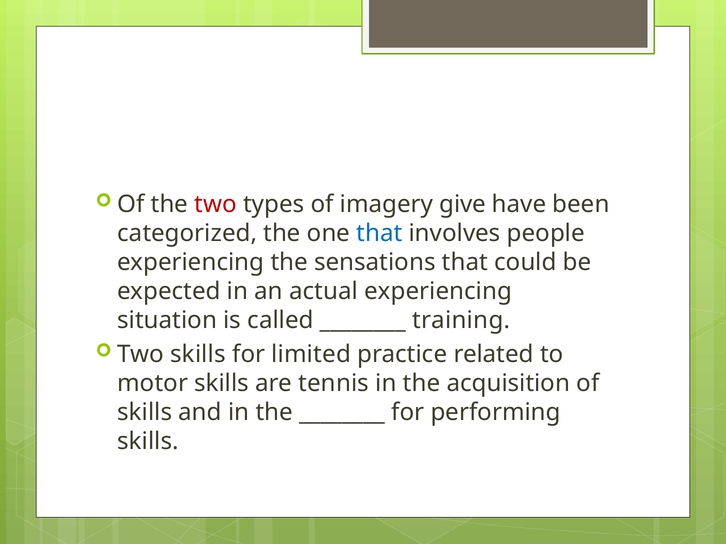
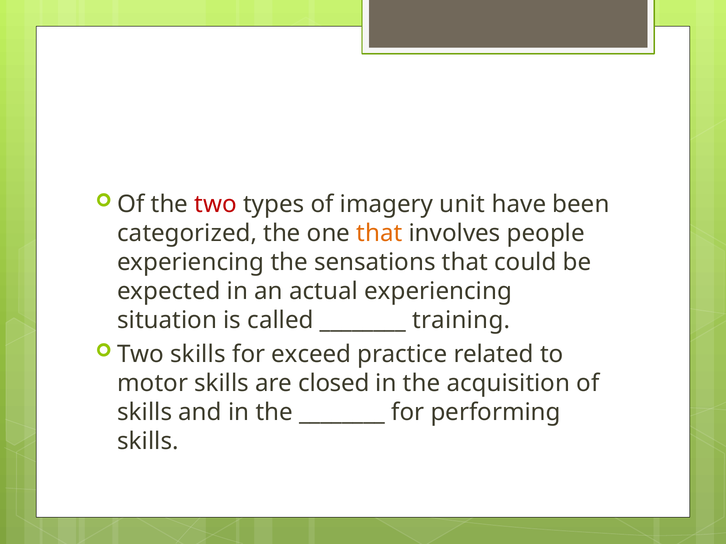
give: give -> unit
that at (379, 233) colour: blue -> orange
limited: limited -> exceed
tennis: tennis -> closed
